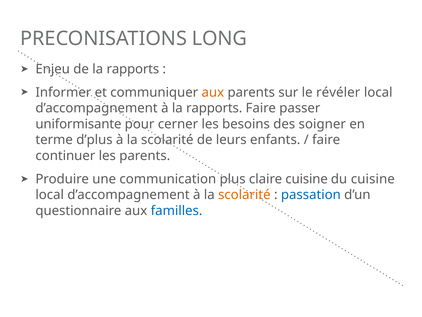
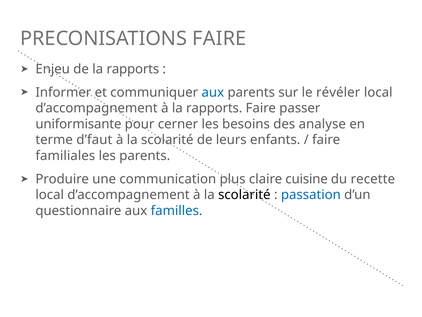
PRECONISATIONS LONG: LONG -> FAIRE
aux at (213, 92) colour: orange -> blue
soigner: soigner -> analyse
d’plus: d’plus -> d’faut
continuer: continuer -> familiales
du cuisine: cuisine -> recette
scolarité at (244, 195) colour: orange -> black
